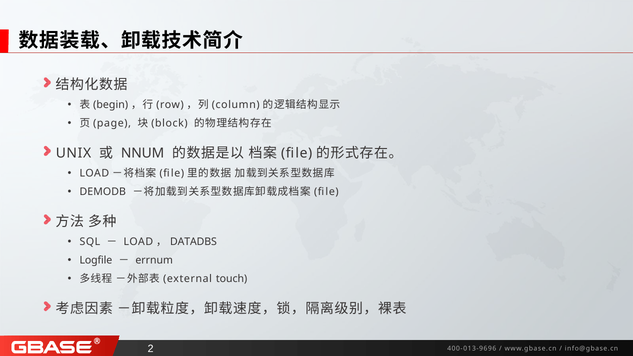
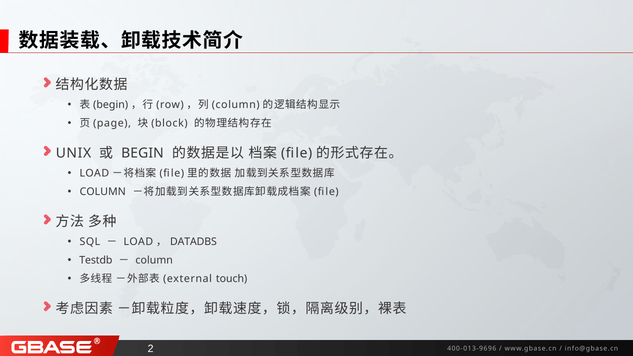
NNUM at (143, 153): NNUM -> BEGIN
DEMODB at (103, 192): DEMODB -> COLUMN
Logfile: Logfile -> Testdb
errnum at (154, 260): errnum -> column
